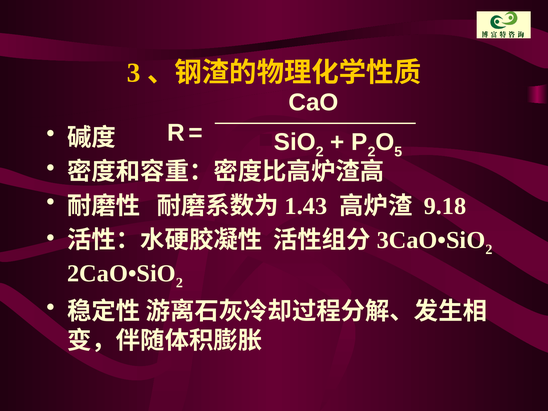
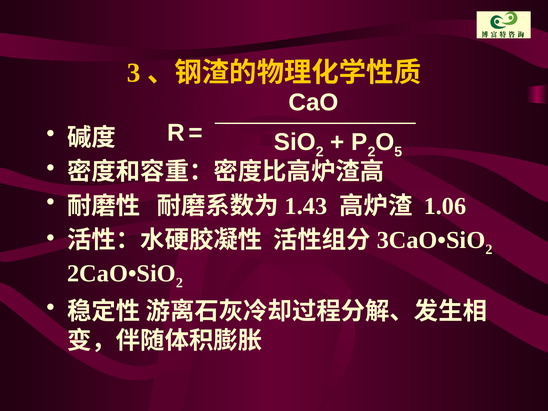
9.18: 9.18 -> 1.06
